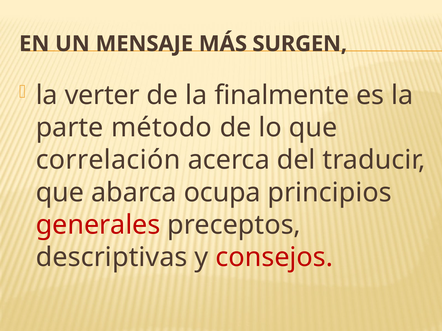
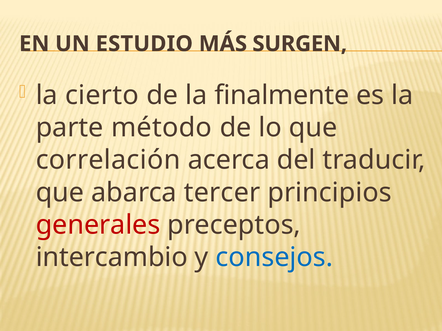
MENSAJE: MENSAJE -> ESTUDIO
verter: verter -> cierto
ocupa: ocupa -> tercer
descriptivas: descriptivas -> intercambio
consejos colour: red -> blue
